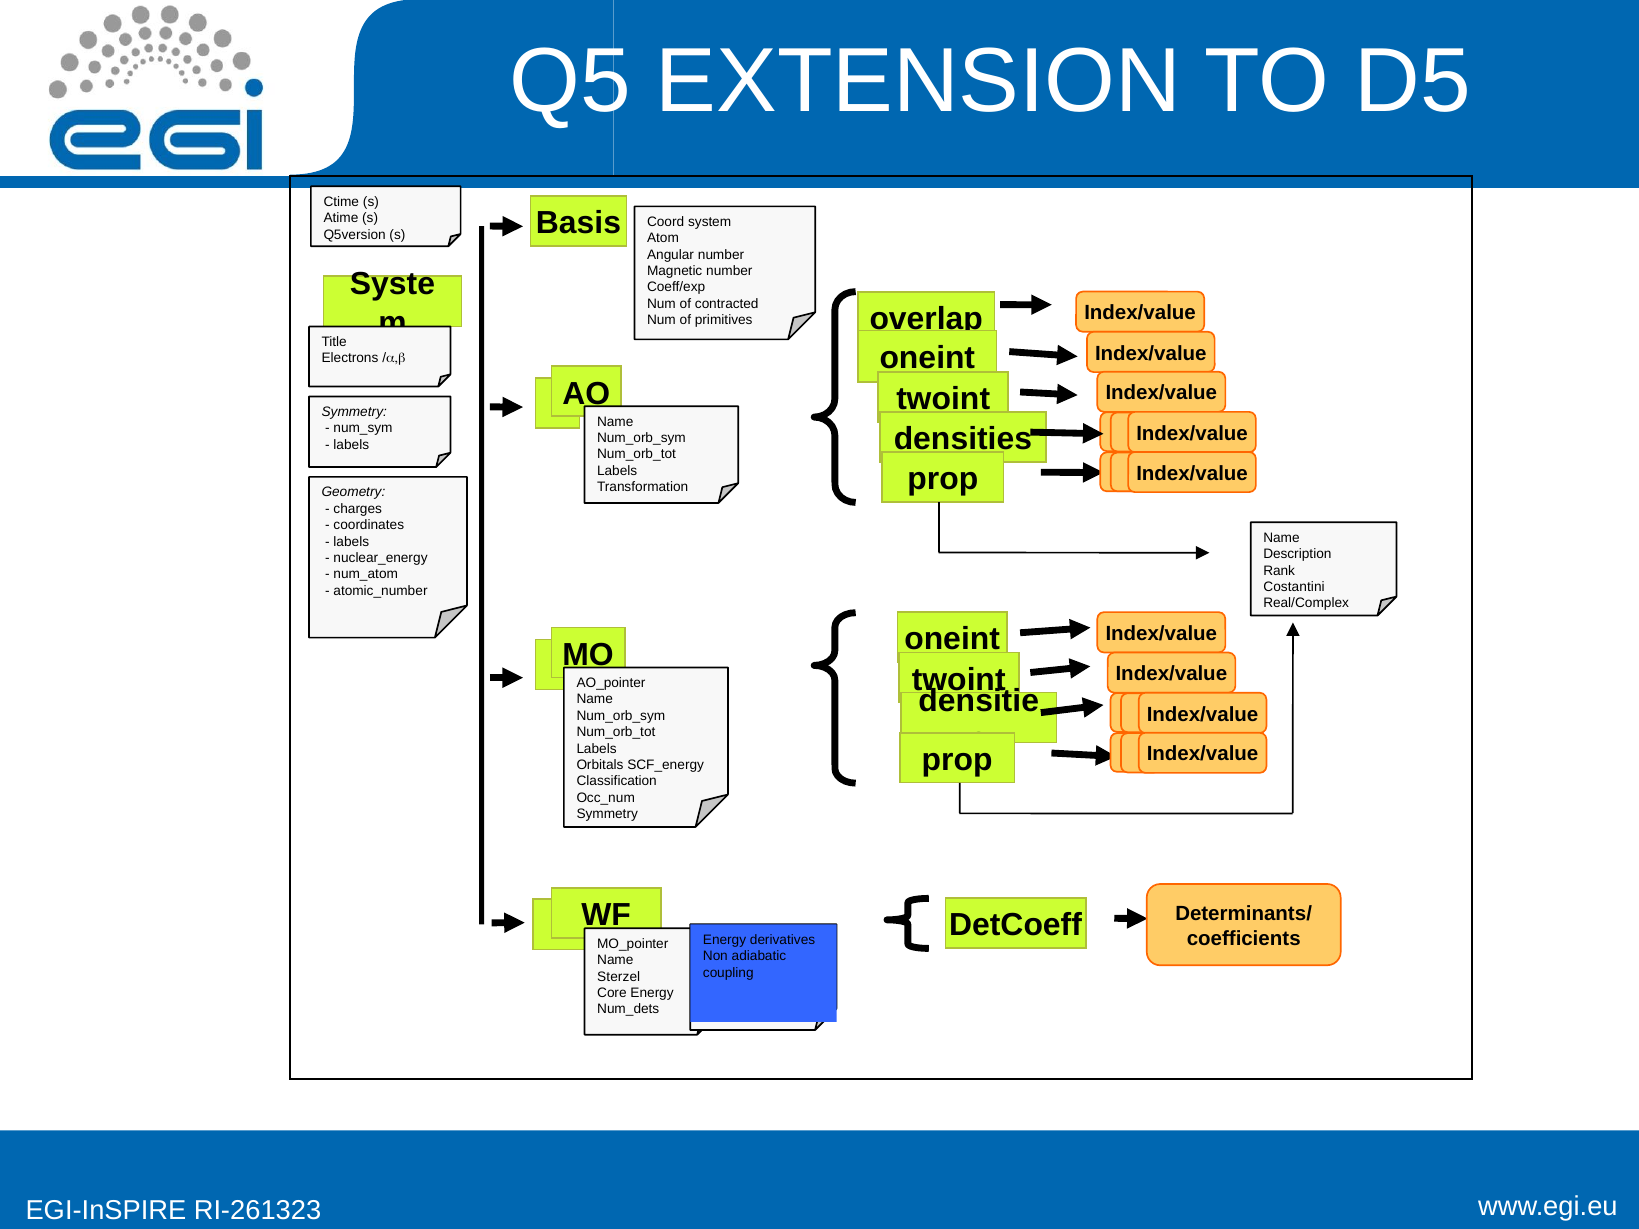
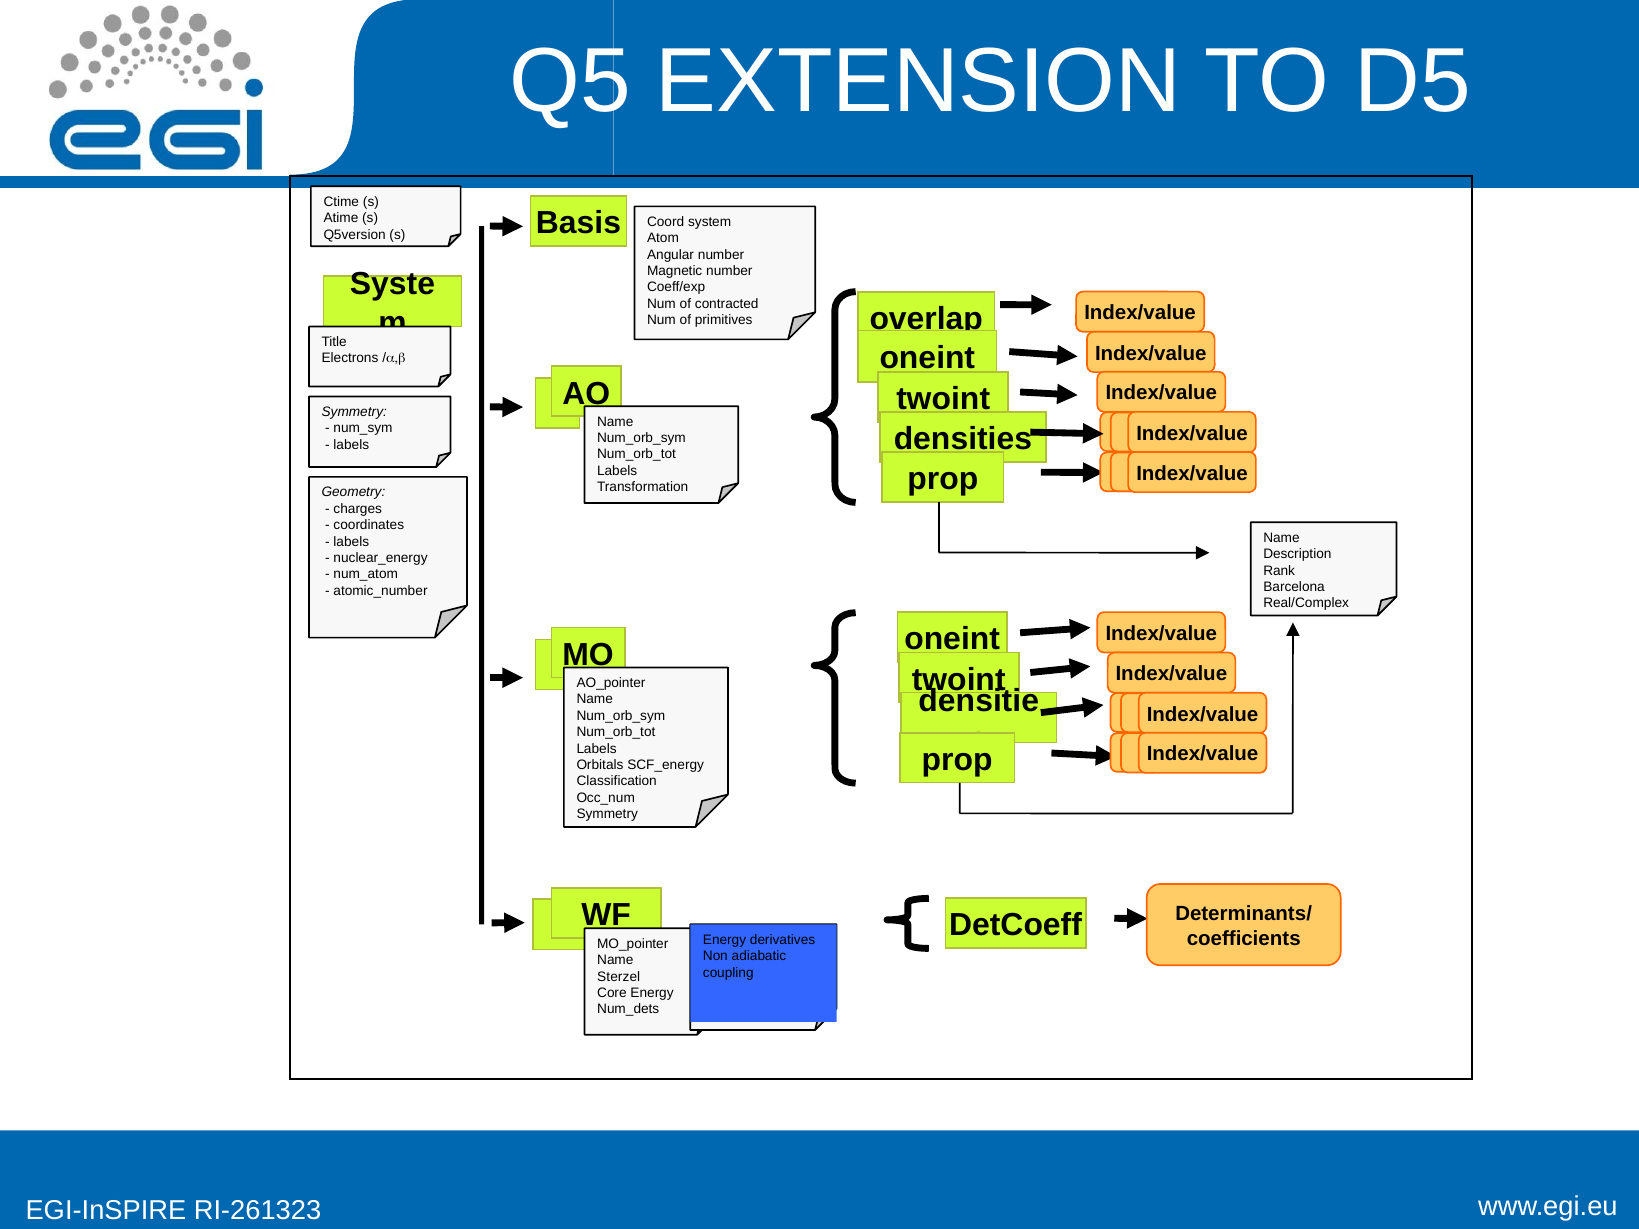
Costantini: Costantini -> Barcelona
